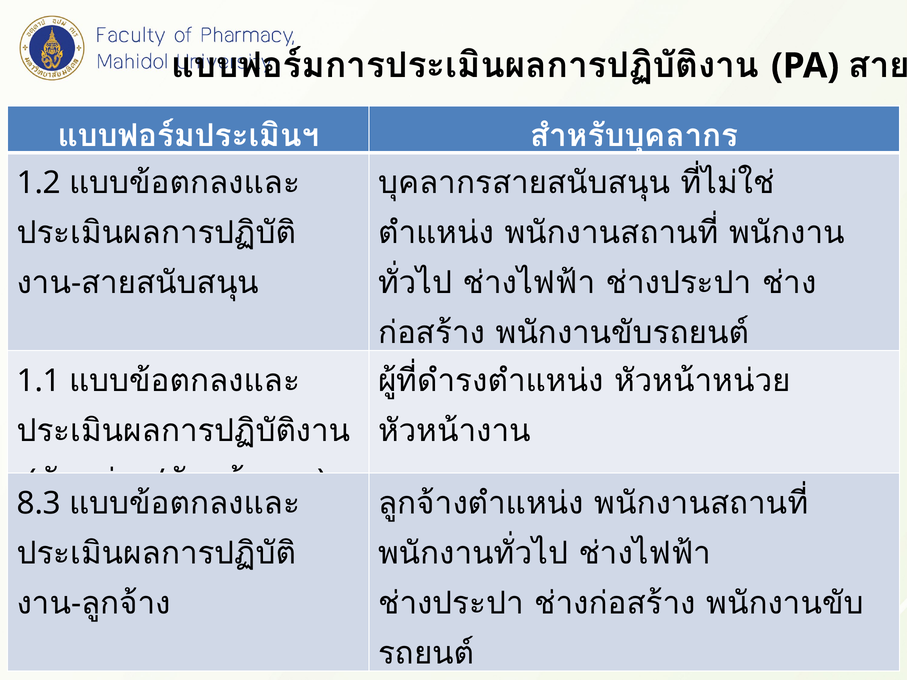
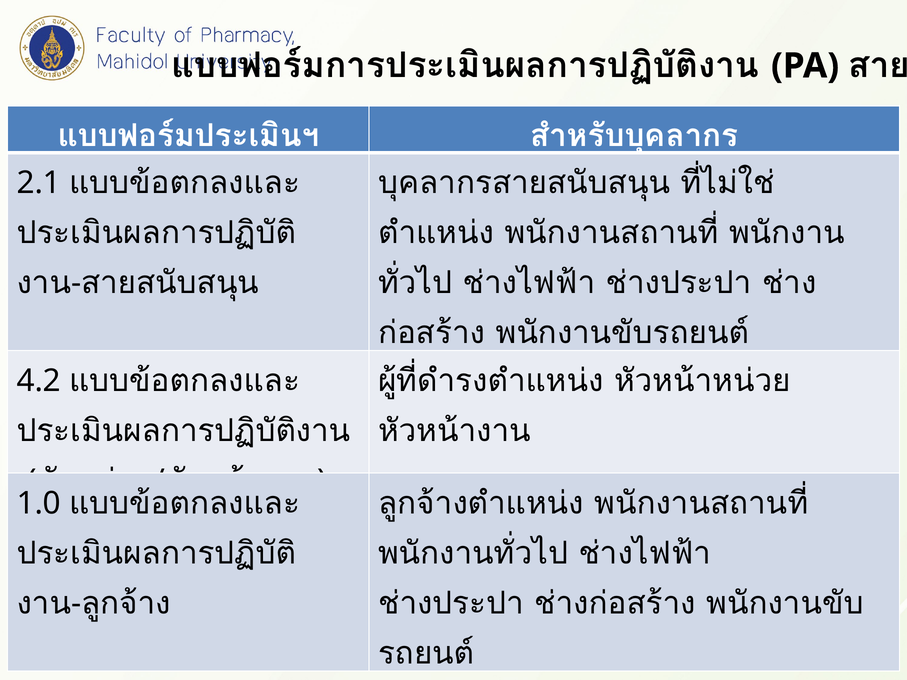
1.2: 1.2 -> 2.1
1.1: 1.1 -> 4.2
8.3: 8.3 -> 1.0
